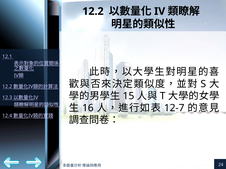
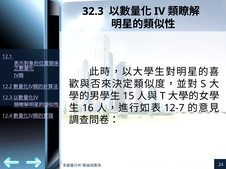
12.2 at (93, 11): 12.2 -> 32.3
